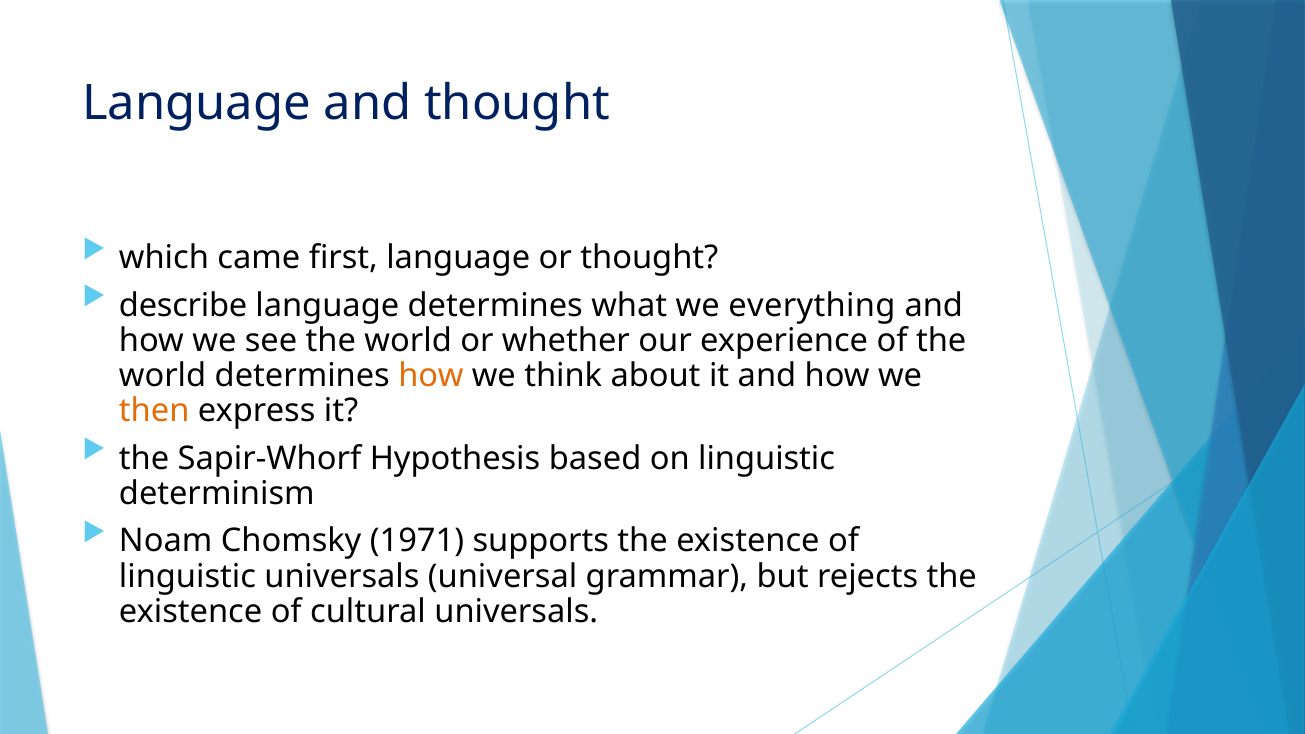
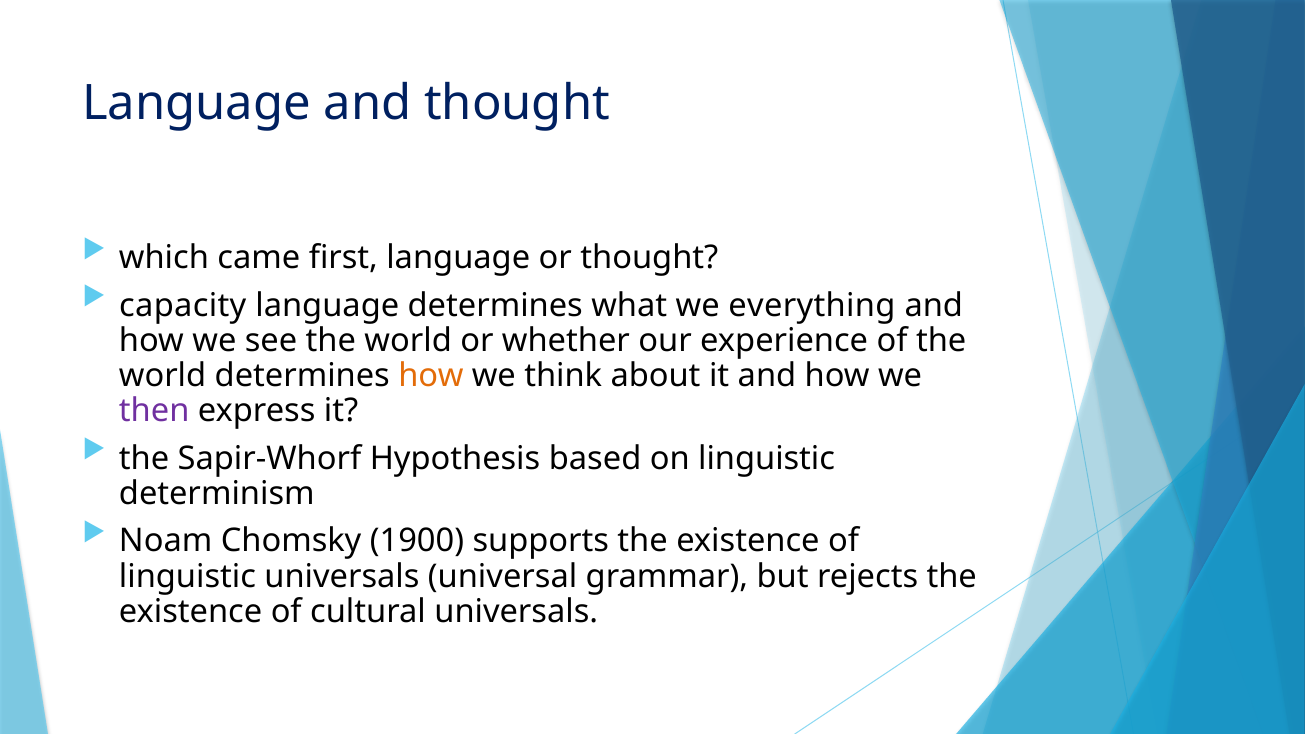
describe: describe -> capacity
then colour: orange -> purple
1971: 1971 -> 1900
